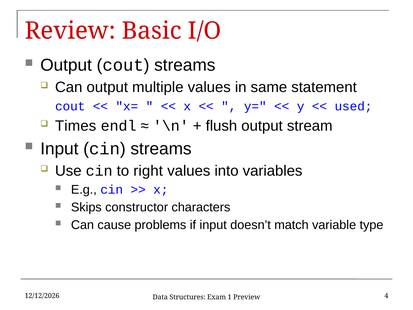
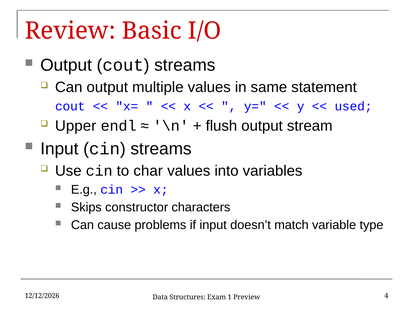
Times: Times -> Upper
right: right -> char
